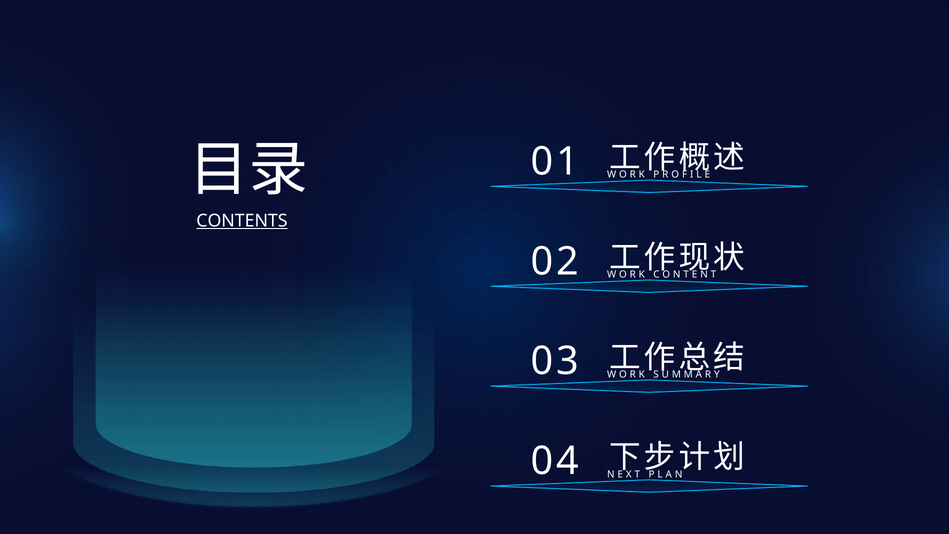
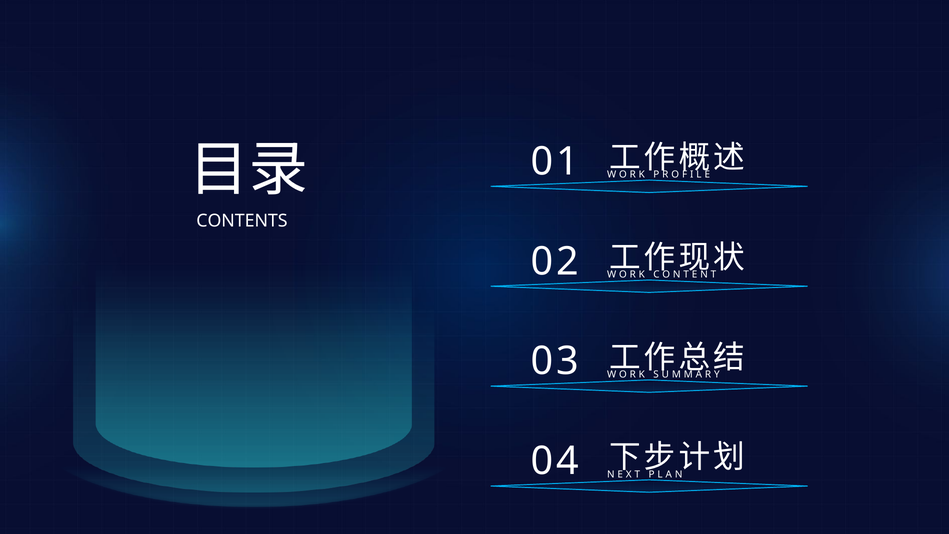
CONTENTS underline: present -> none
